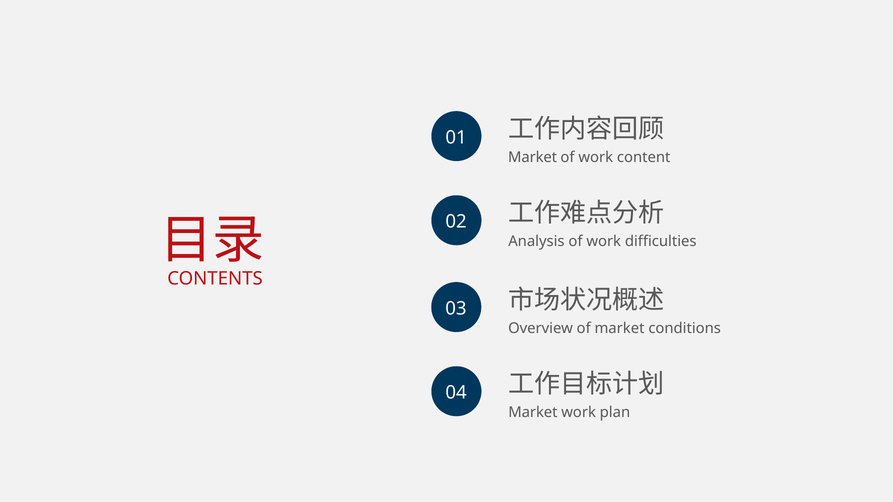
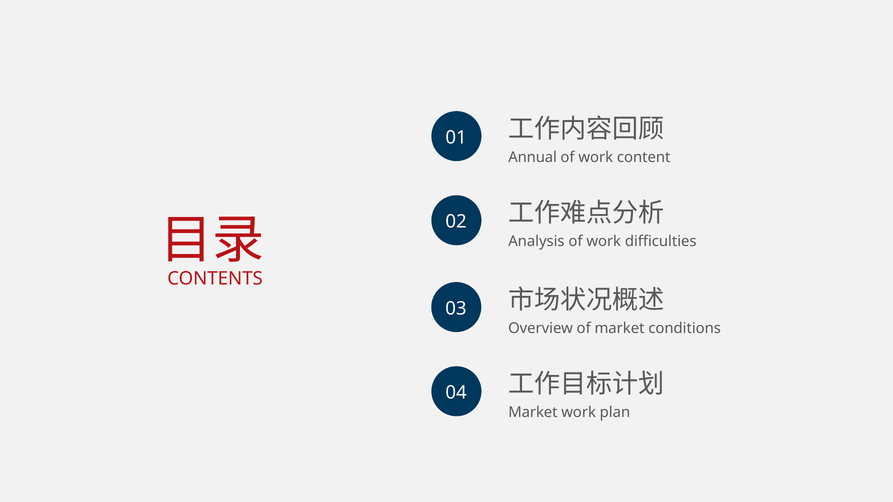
Market at (533, 157): Market -> Annual
